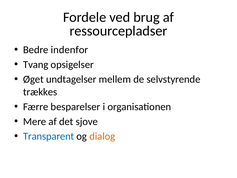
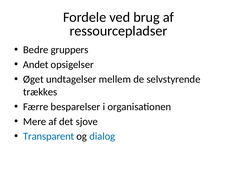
indenfor: indenfor -> gruppers
Tvang: Tvang -> Andet
dialog colour: orange -> blue
